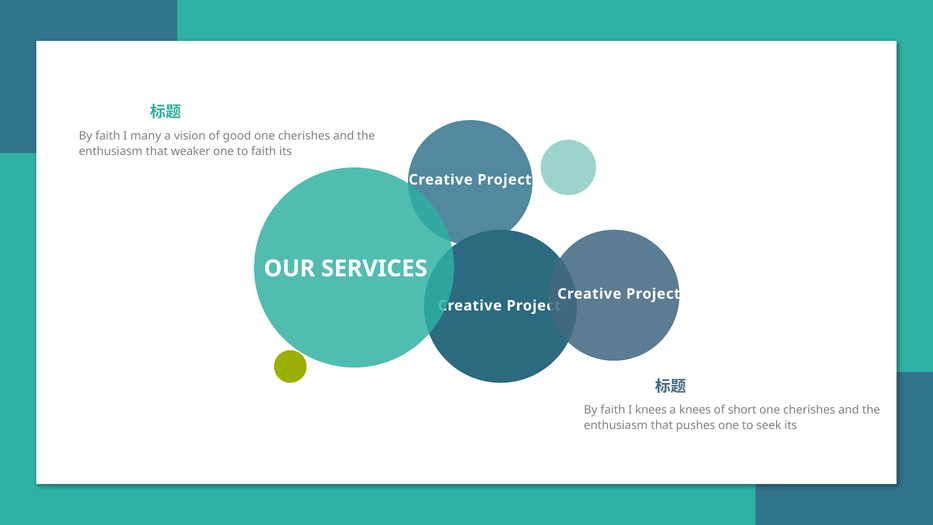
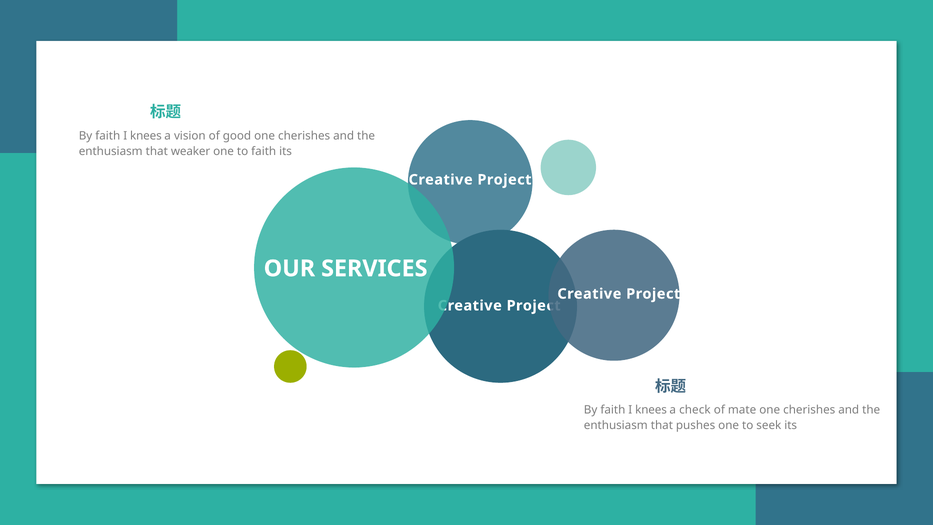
many at (146, 136): many -> knees
a knees: knees -> check
short: short -> mate
